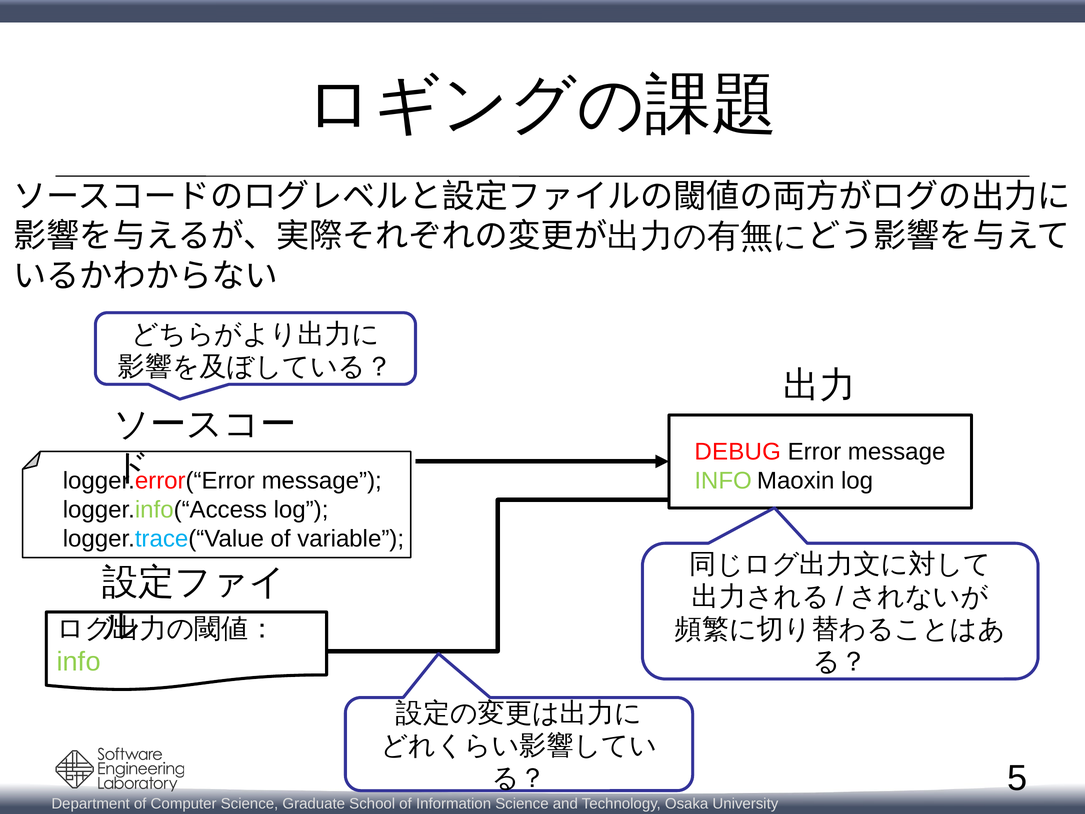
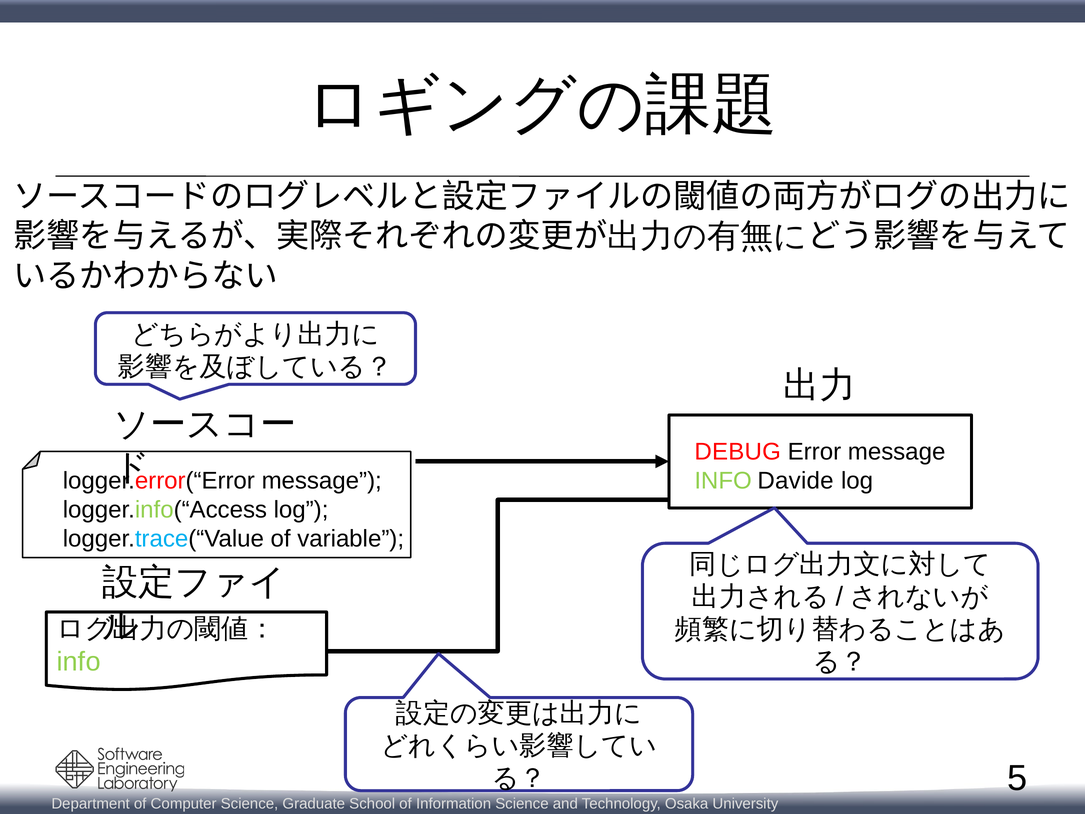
Maoxin: Maoxin -> Davide
